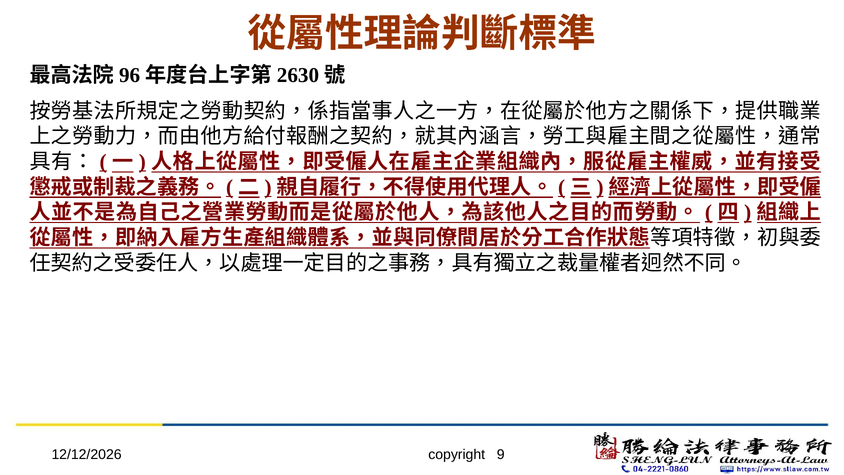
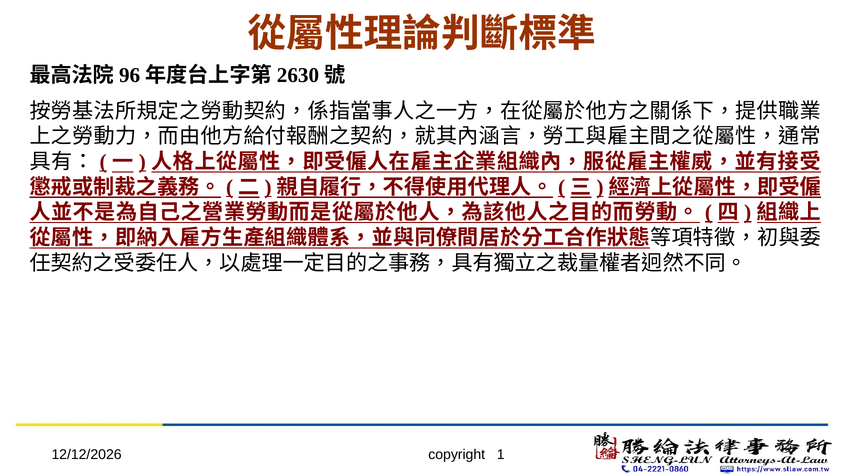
9: 9 -> 1
